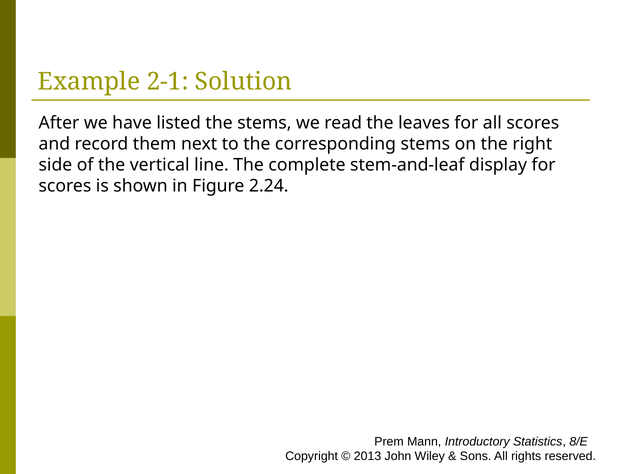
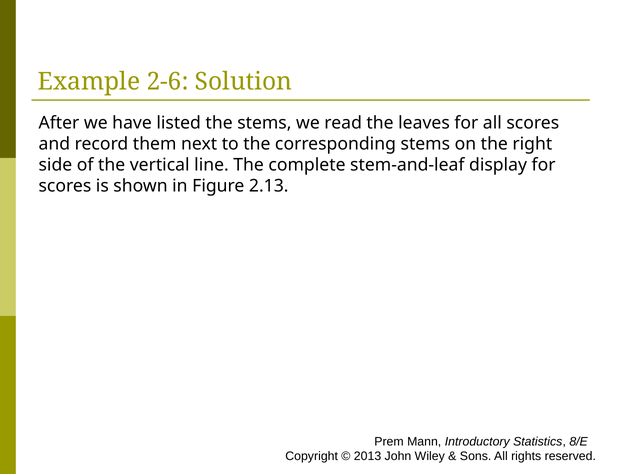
2-1: 2-1 -> 2-6
2.24: 2.24 -> 2.13
